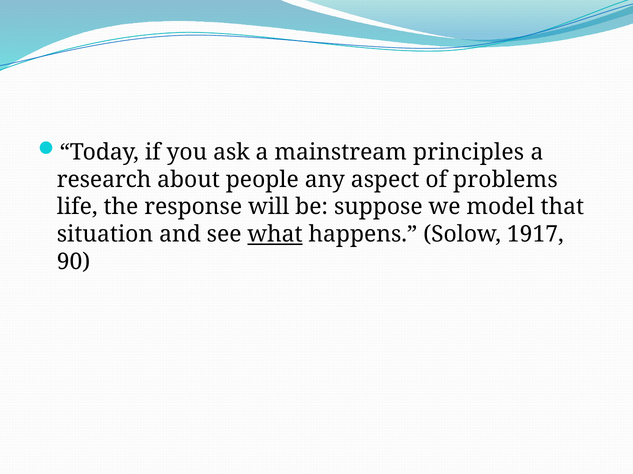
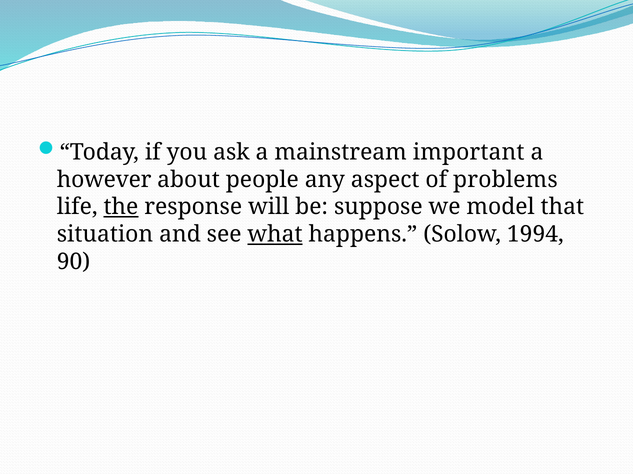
principles: principles -> important
research: research -> however
the underline: none -> present
1917: 1917 -> 1994
